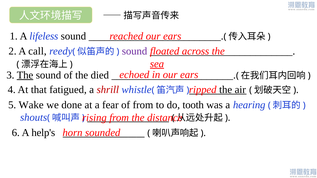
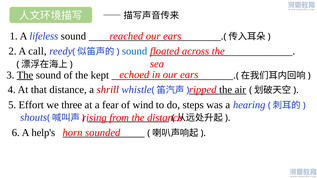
sound at (135, 51) colour: purple -> blue
sea underline: present -> none
died: died -> kept
that fatigued: fatigued -> distance
Wake: Wake -> Effort
done: done -> three
of from: from -> wind
tooth: tooth -> steps
